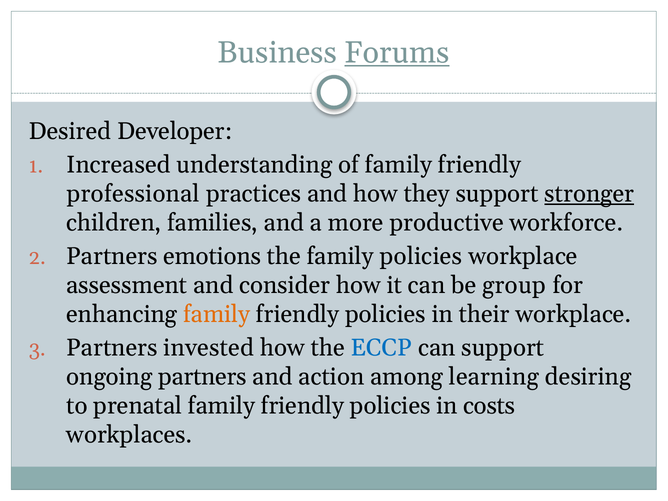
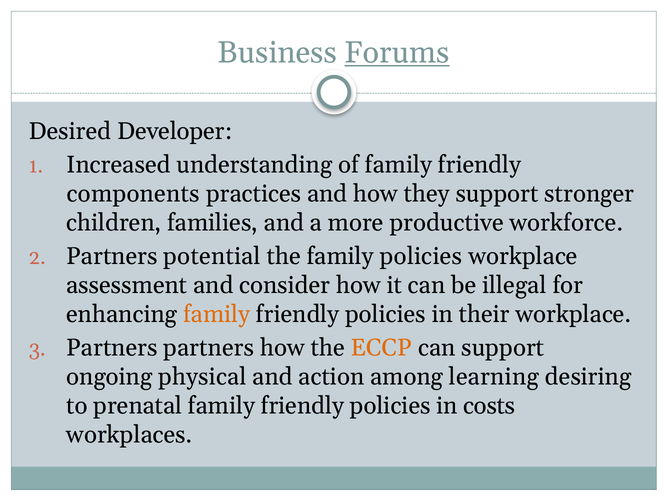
professional: professional -> components
stronger underline: present -> none
emotions: emotions -> potential
group: group -> illegal
Partners invested: invested -> partners
ECCP colour: blue -> orange
ongoing partners: partners -> physical
